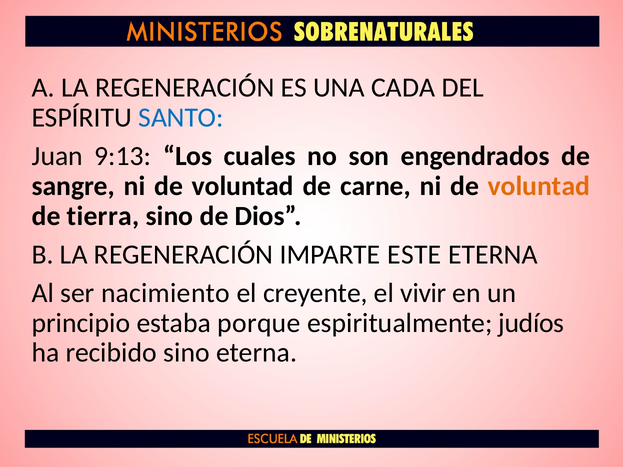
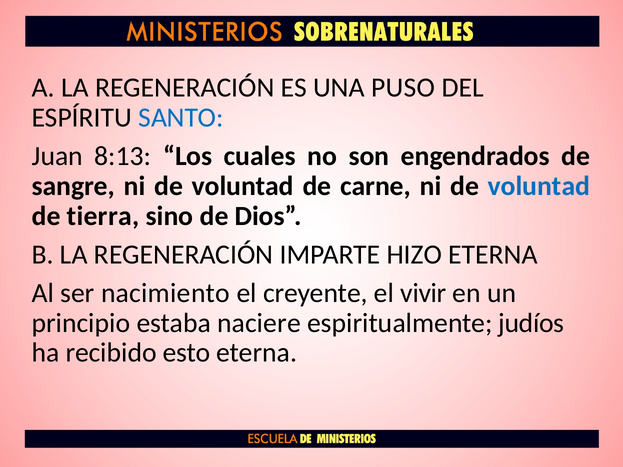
CADA: CADA -> PUSO
9:13: 9:13 -> 8:13
voluntad at (539, 186) colour: orange -> blue
ESTE: ESTE -> HIZO
porque: porque -> naciere
recibido sino: sino -> esto
